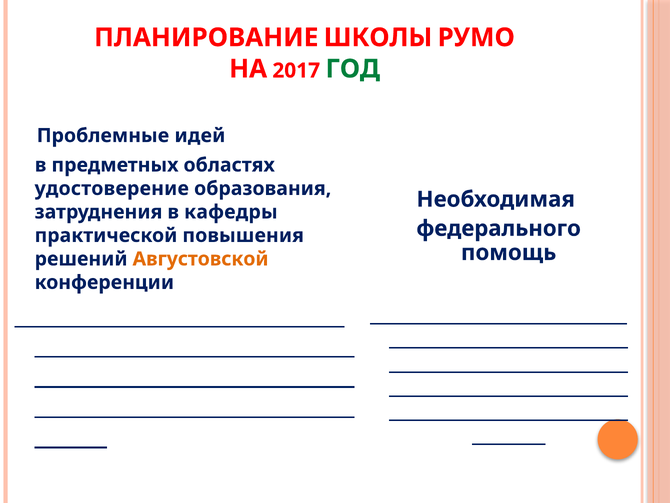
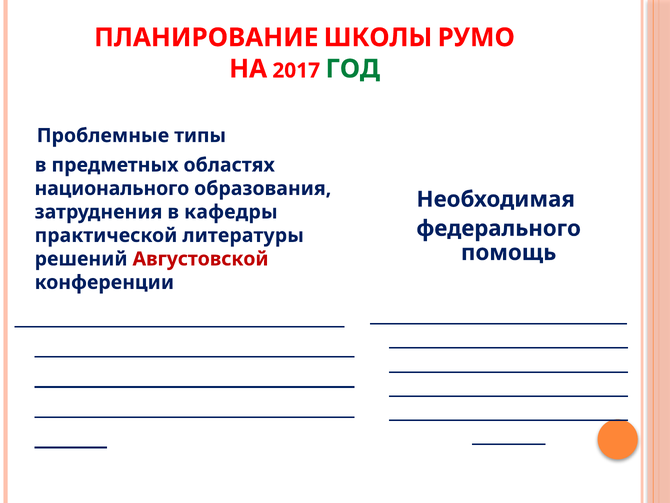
идей: идей -> типы
удостоверение: удостоверение -> национального
повышения: повышения -> литературы
Августовской colour: orange -> red
